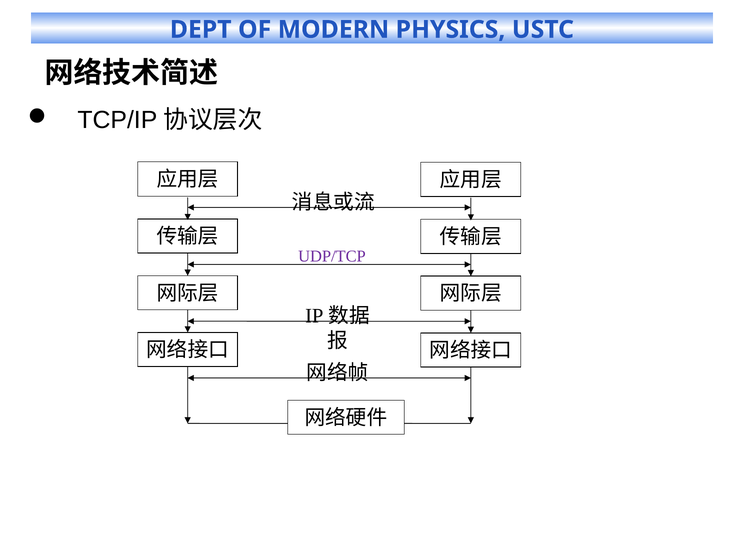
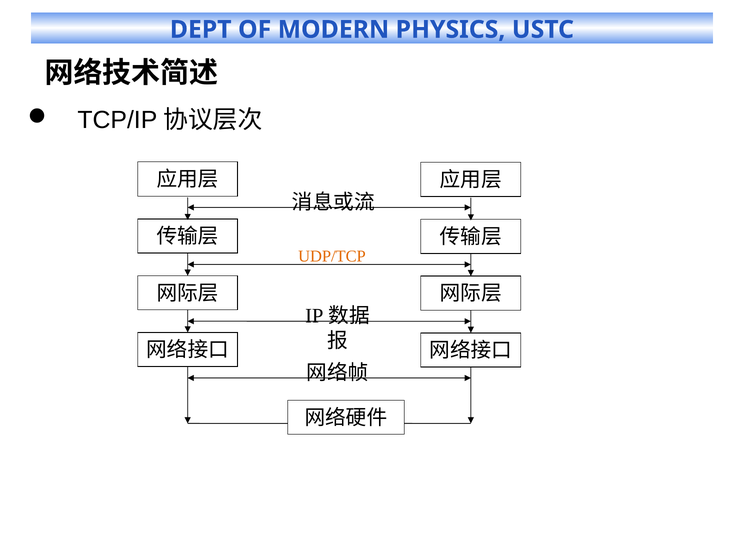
UDP/TCP colour: purple -> orange
